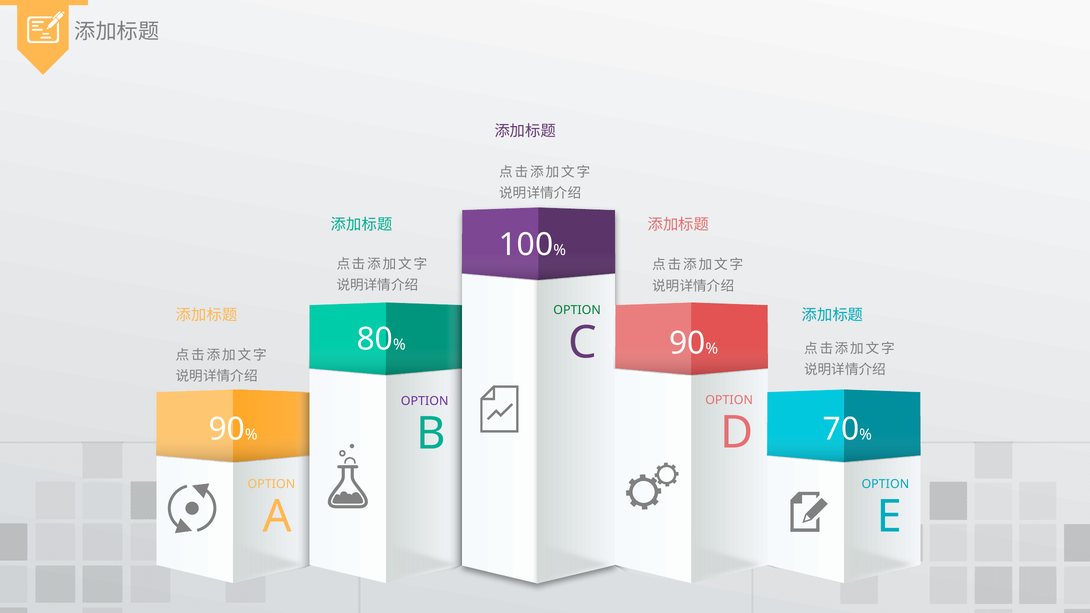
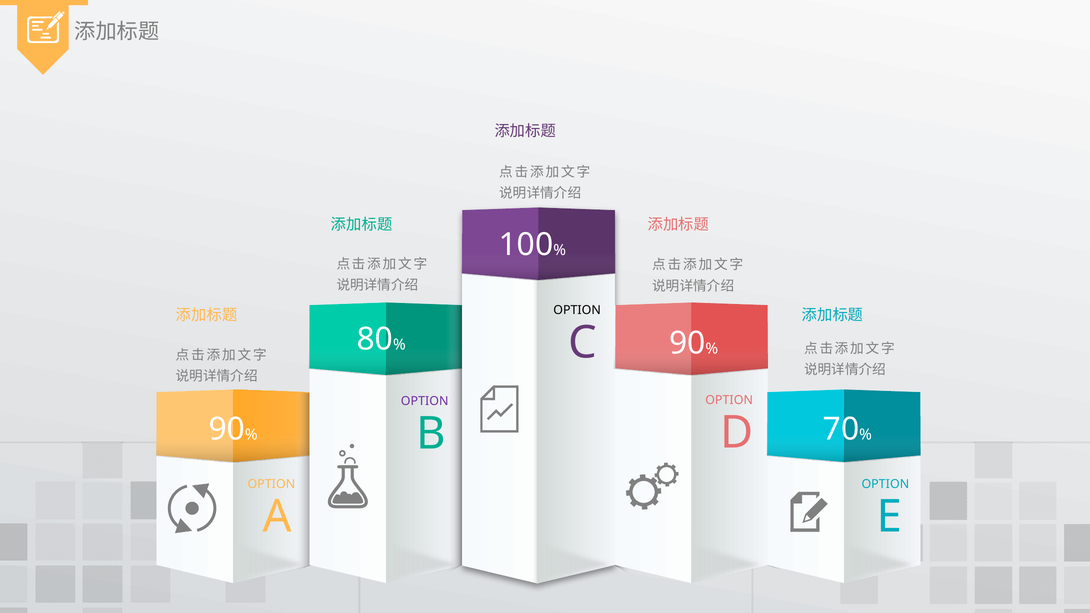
OPTION at (577, 310) colour: green -> black
